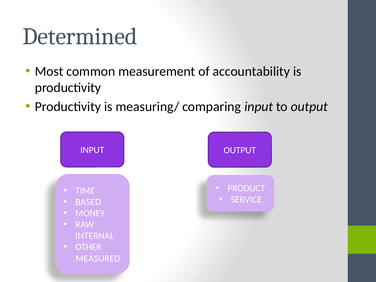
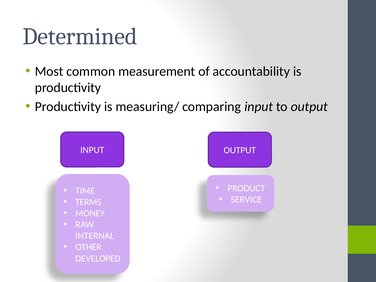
BASED: BASED -> TERMS
MEASURED: MEASURED -> DEVELOPED
